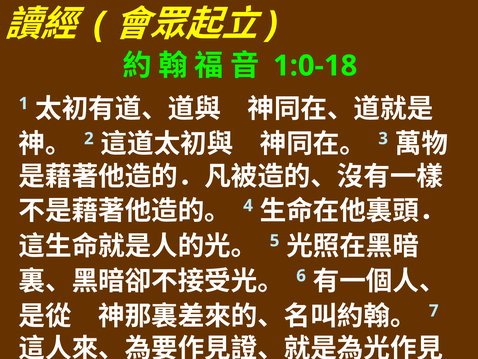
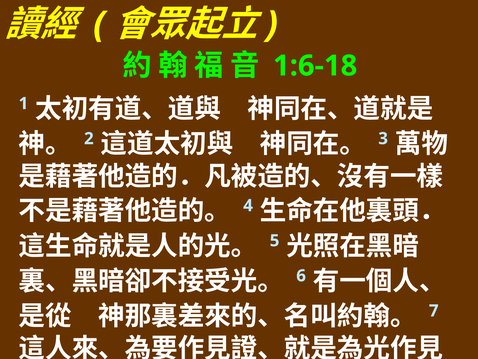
1:0-18: 1:0-18 -> 1:6-18
